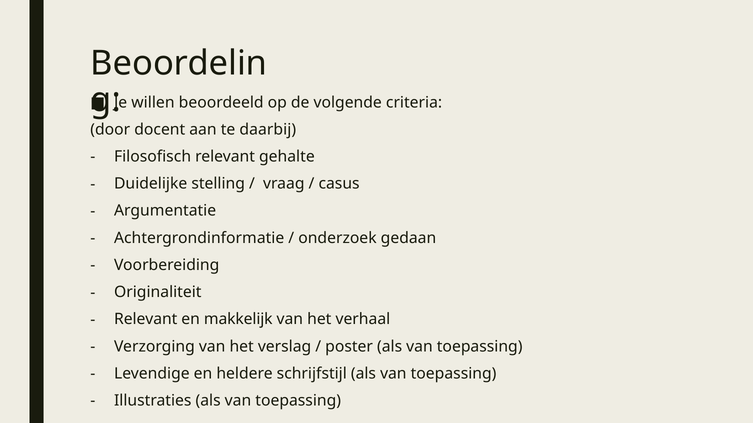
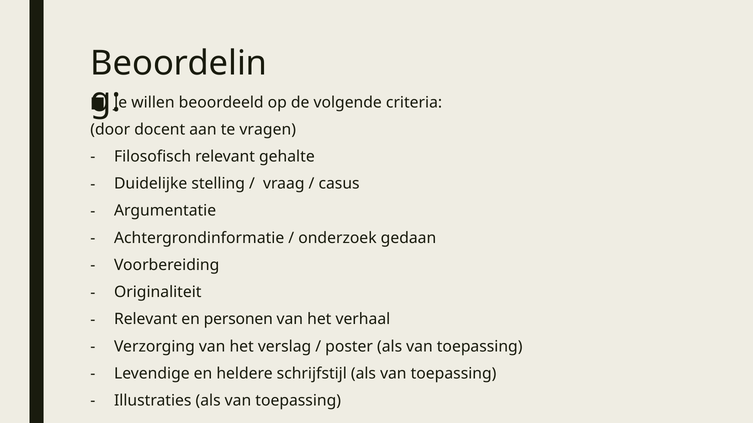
daarbij: daarbij -> vragen
makkelijk: makkelijk -> personen
